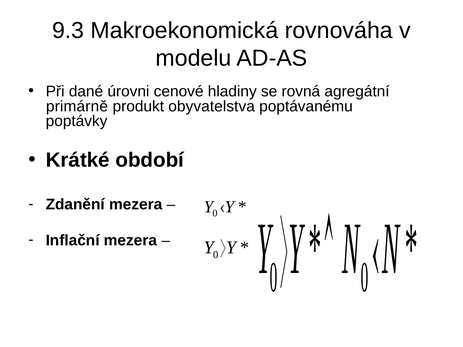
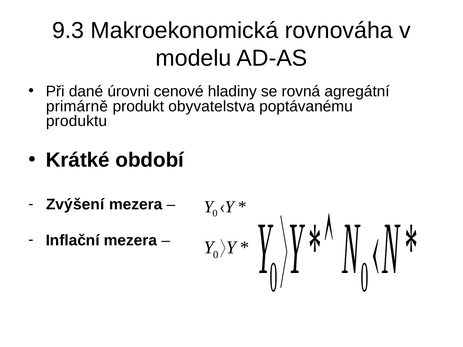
poptávky: poptávky -> produktu
Zdanění: Zdanění -> Zvýšení
